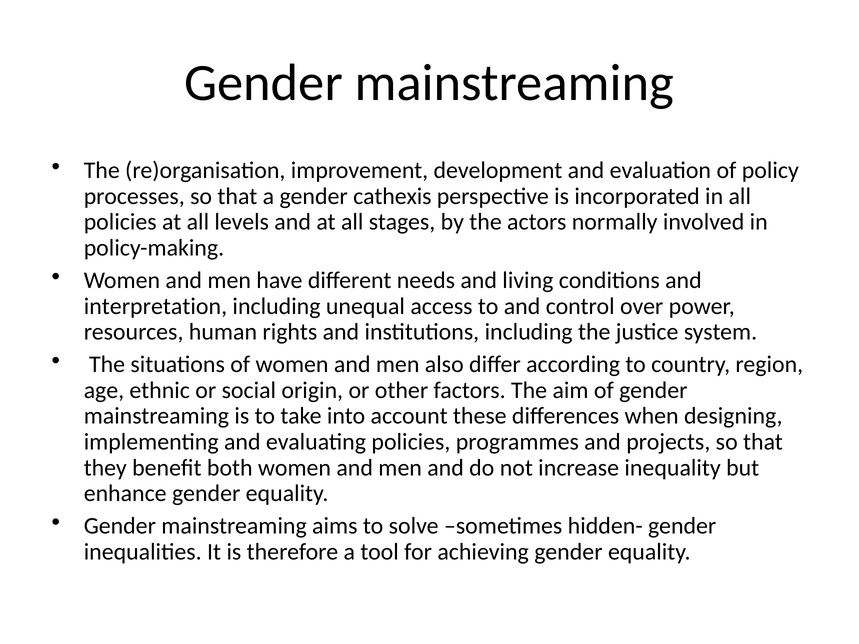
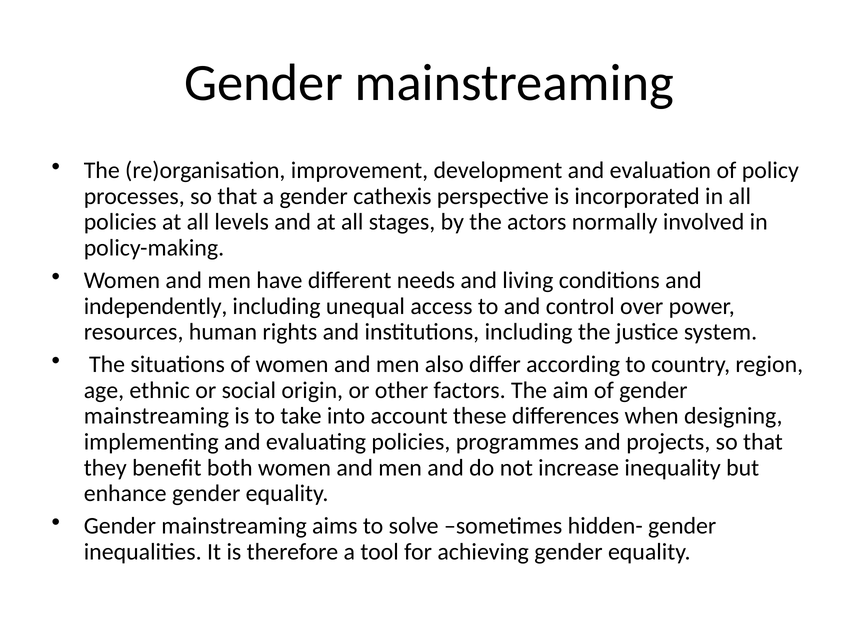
interpretation: interpretation -> independently
